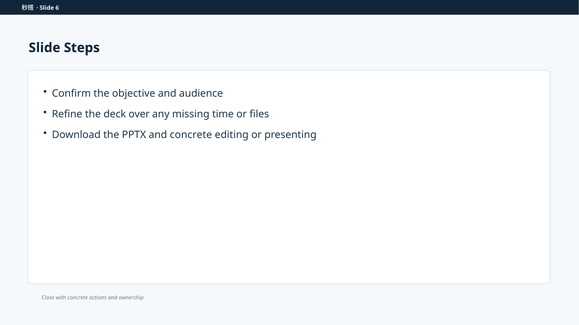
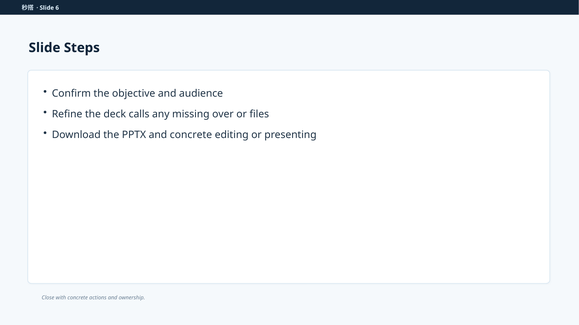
over: over -> calls
time: time -> over
